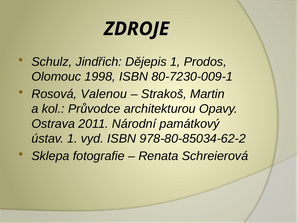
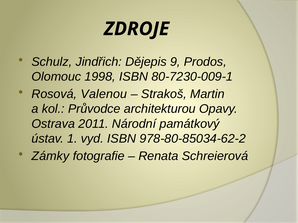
Dějepis 1: 1 -> 9
Sklepa: Sklepa -> Zámky
